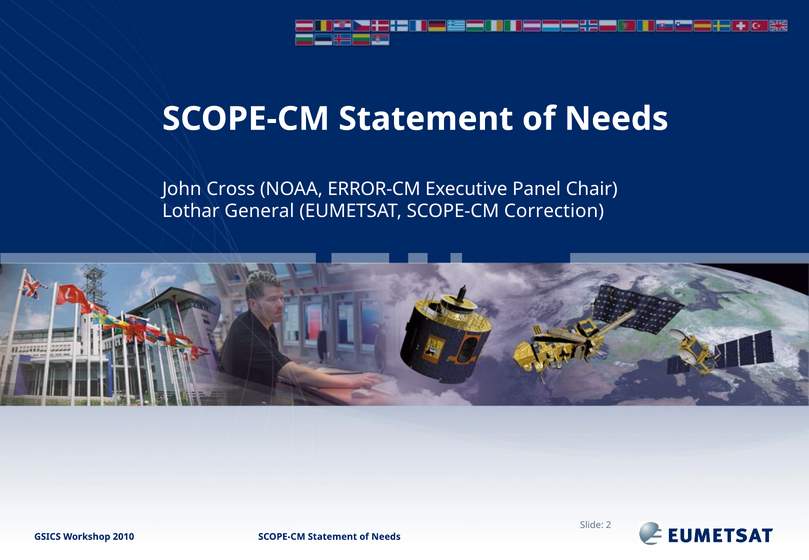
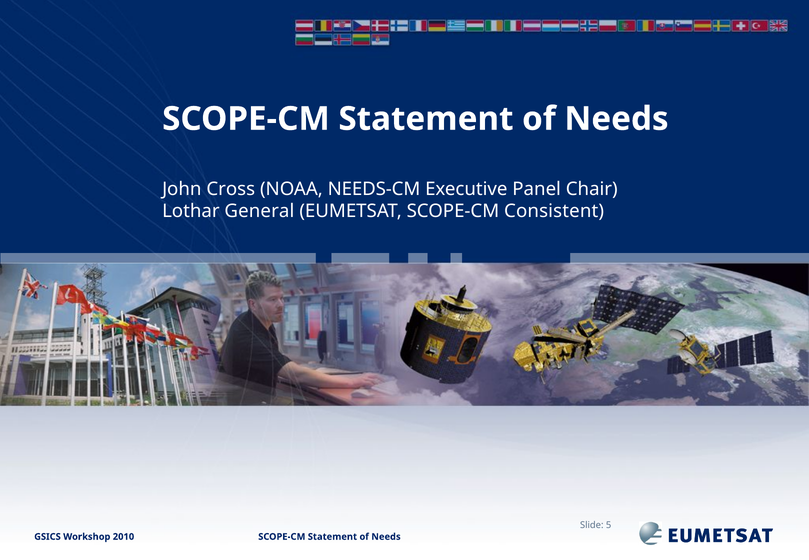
ERROR-CM: ERROR-CM -> NEEDS-CM
Correction: Correction -> Consistent
2: 2 -> 5
